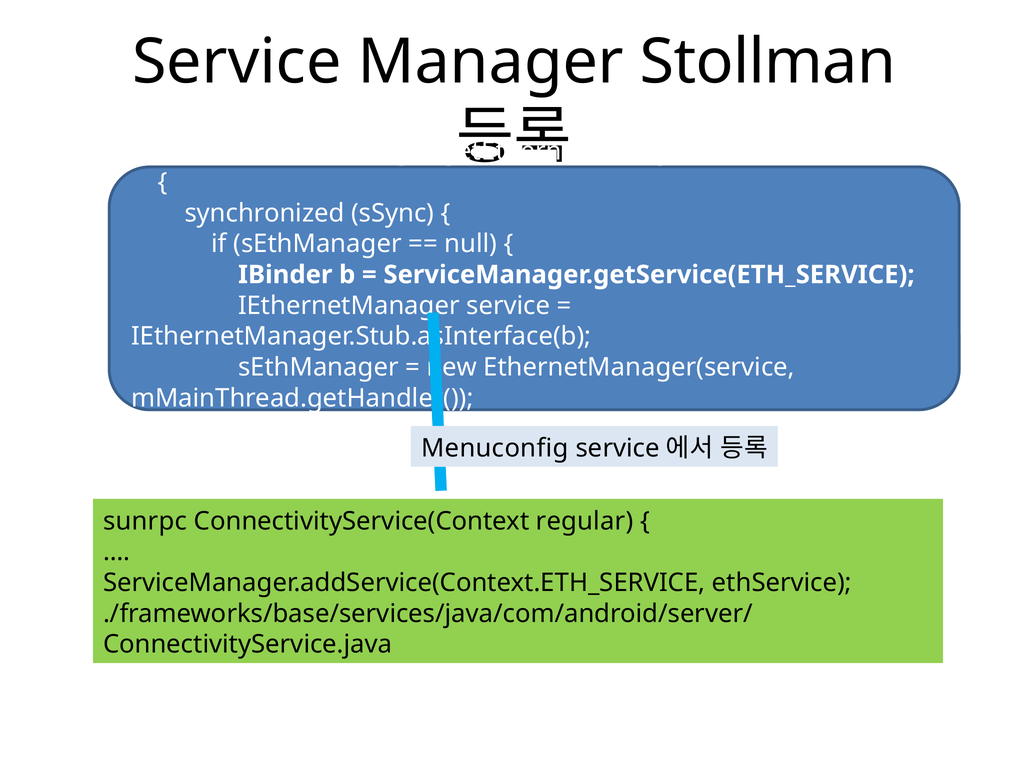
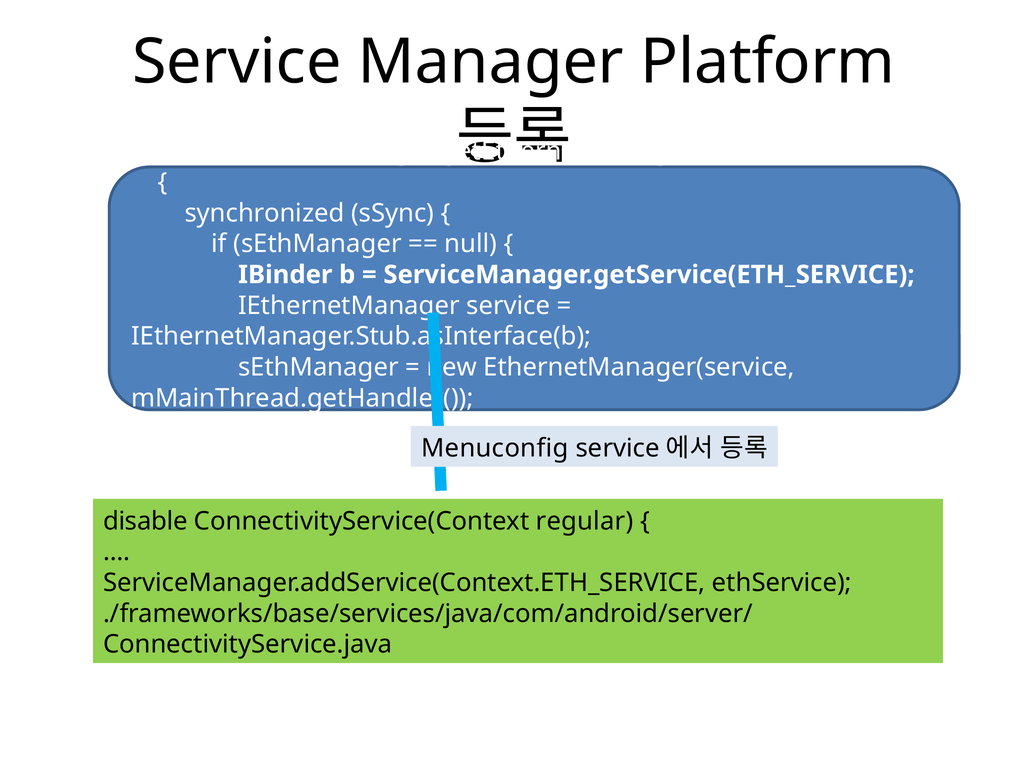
Stollman: Stollman -> Platform
sunrpc: sunrpc -> disable
